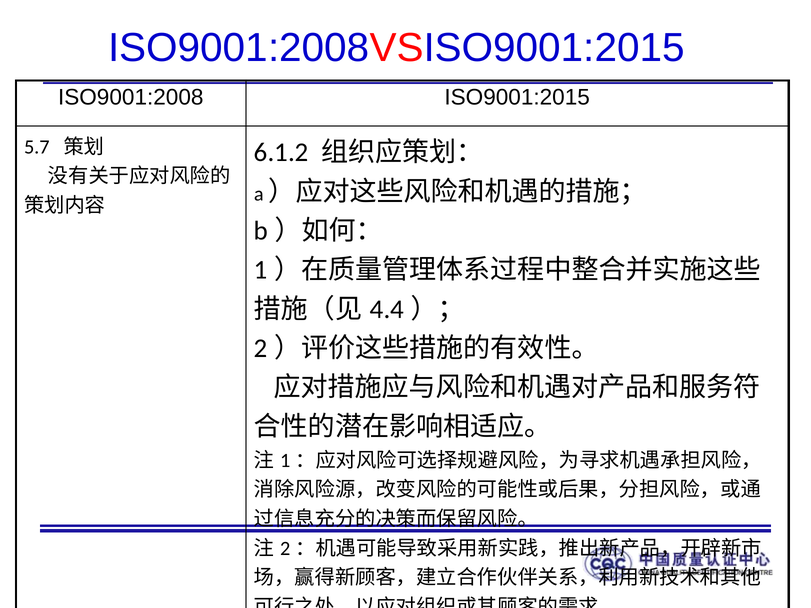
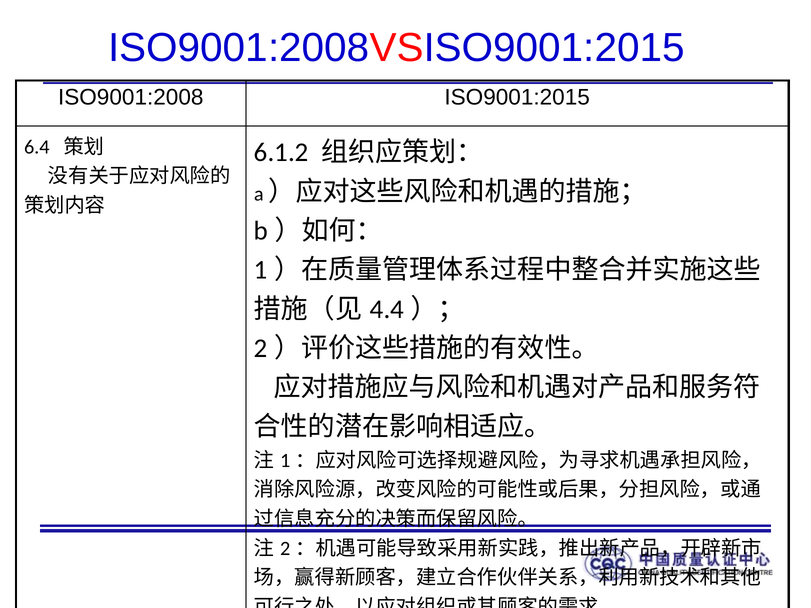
5.7: 5.7 -> 6.4
